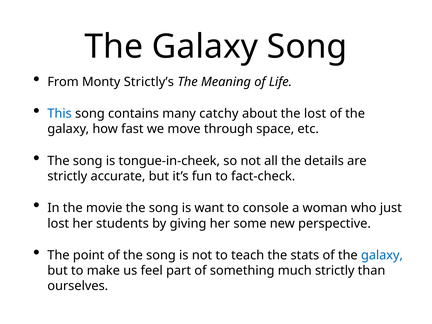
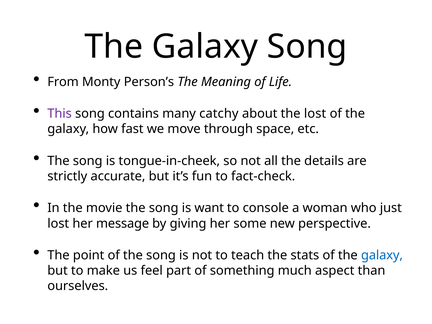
Strictly’s: Strictly’s -> Person’s
This colour: blue -> purple
students: students -> message
much strictly: strictly -> aspect
